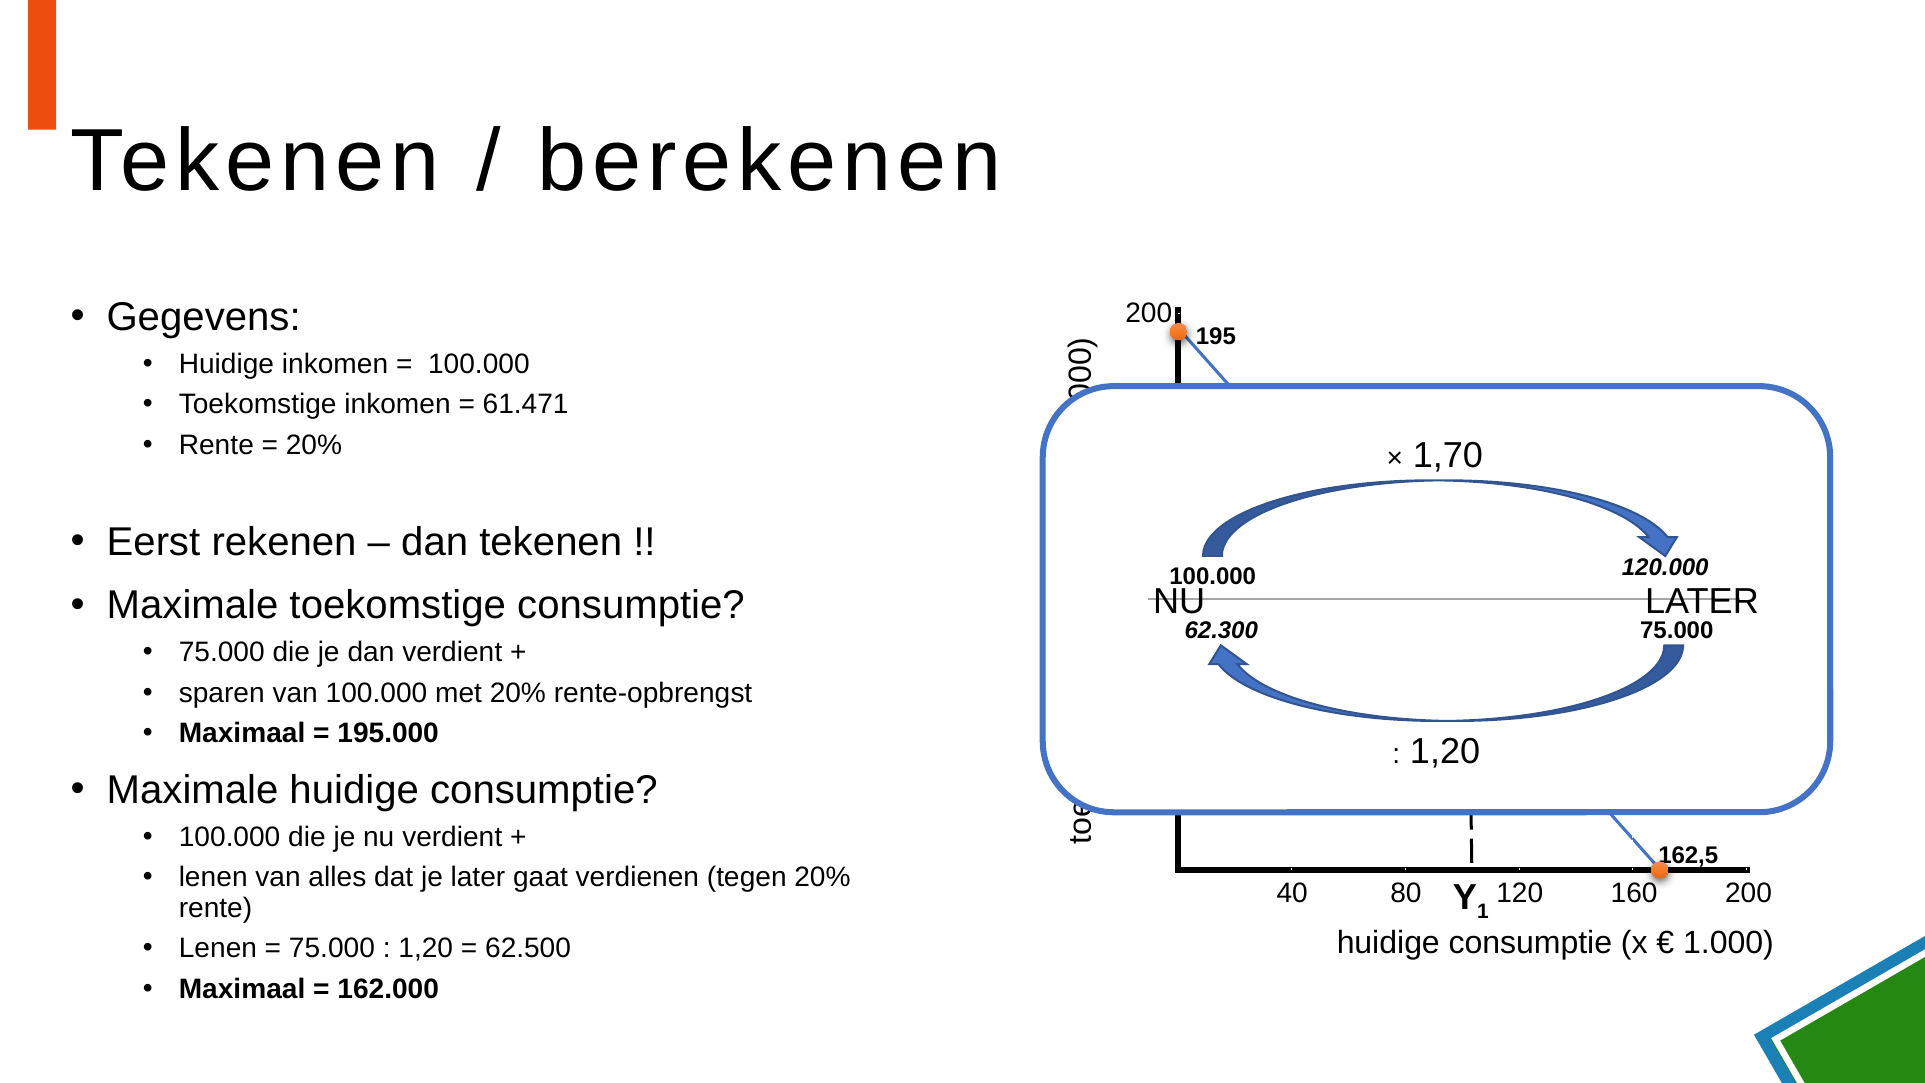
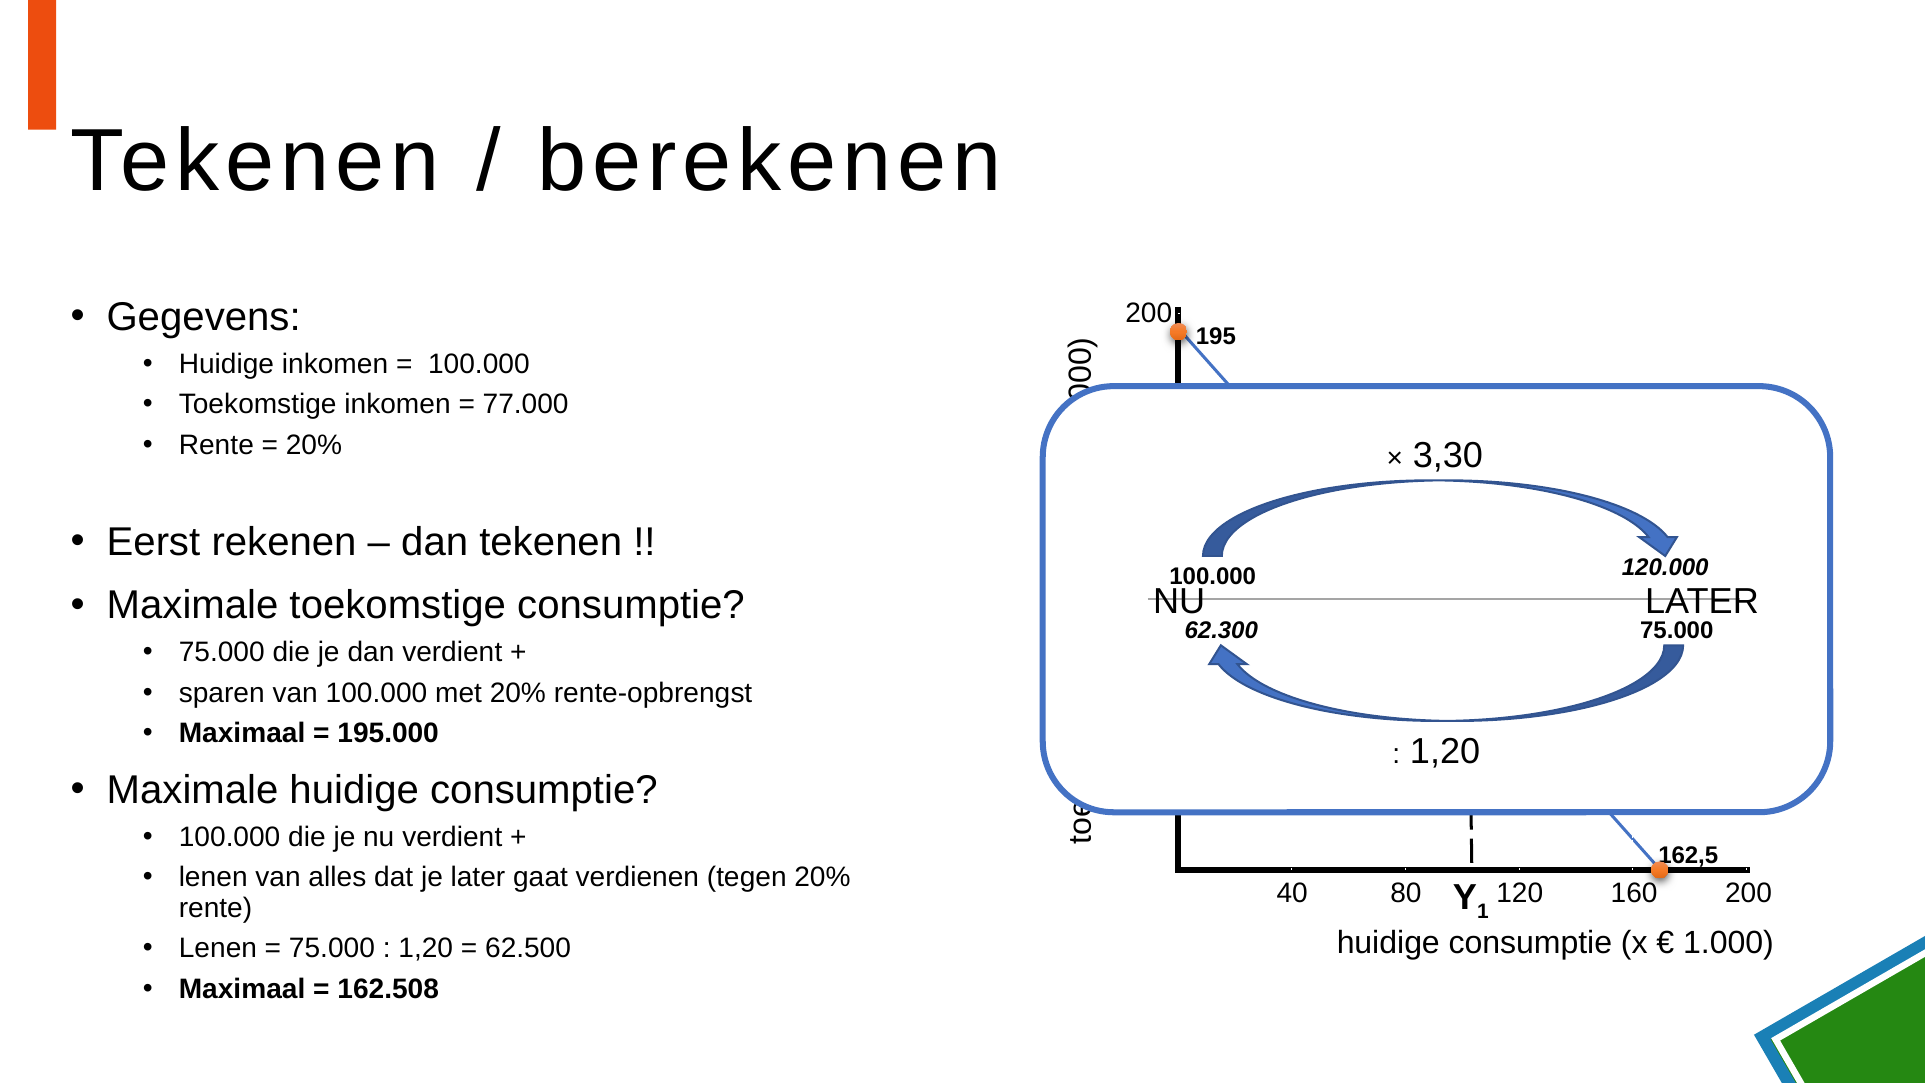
61.471: 61.471 -> 77.000
1,70: 1,70 -> 3,30
162.000: 162.000 -> 162.508
